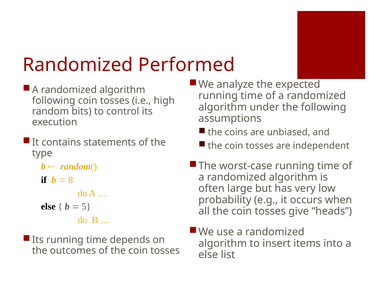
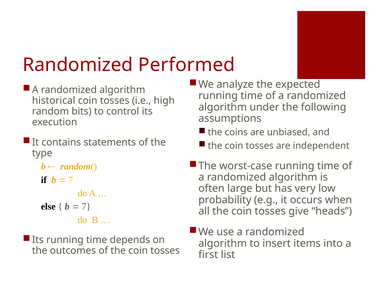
following at (54, 100): following -> historical
8 at (71, 180): 8 -> 7
5 at (86, 206): 5 -> 7
else at (208, 254): else -> first
